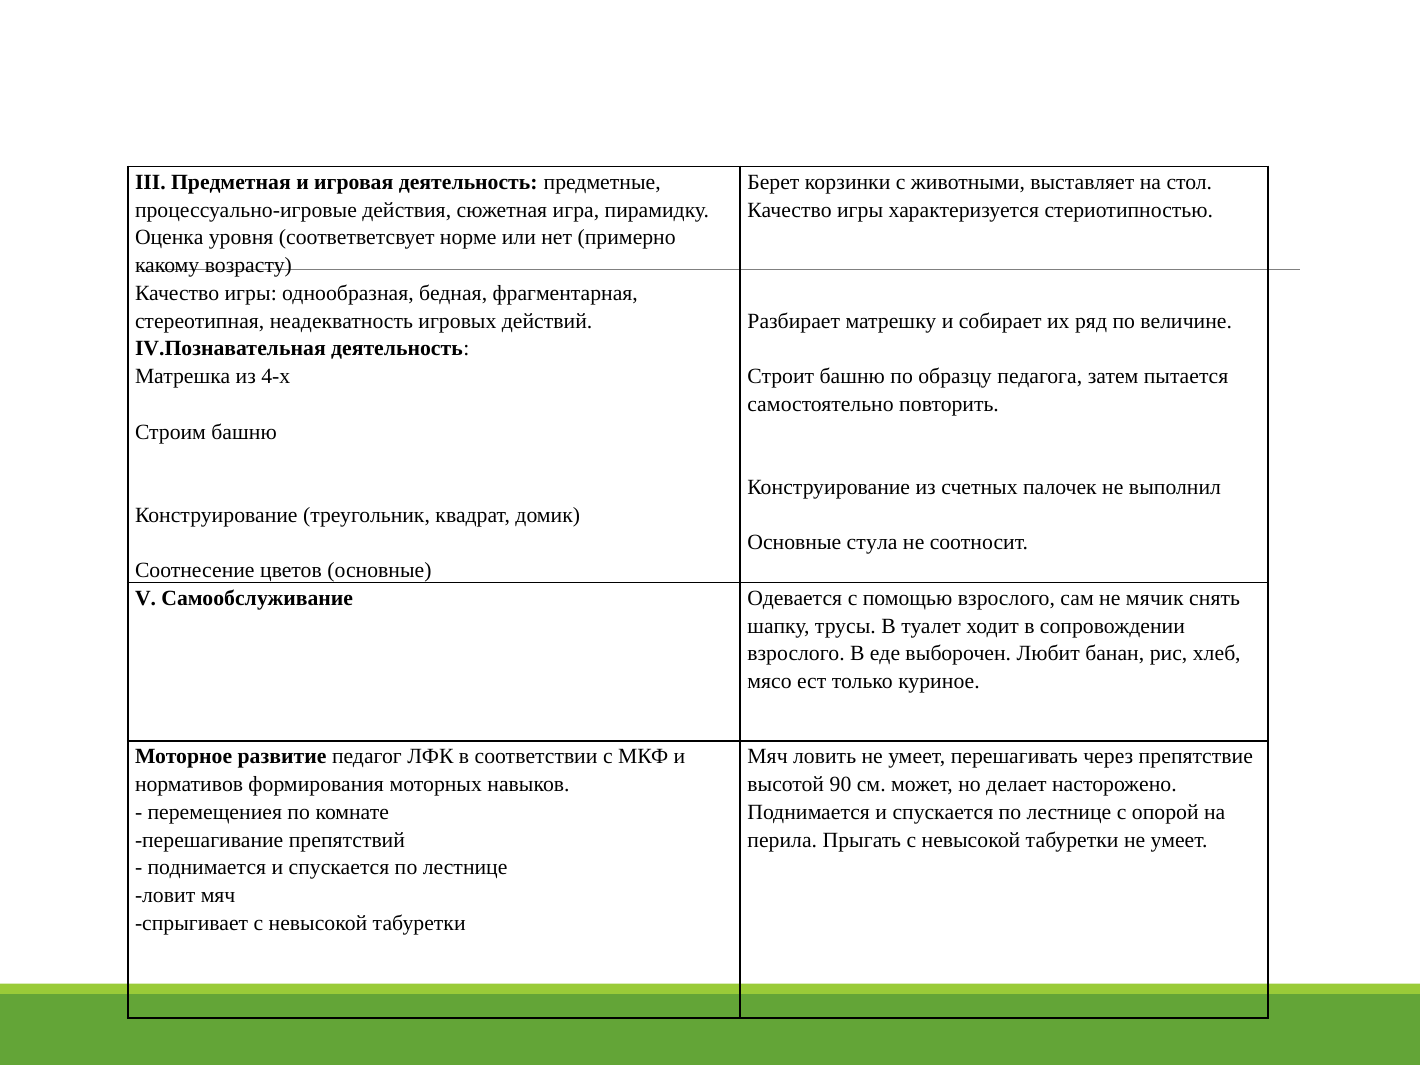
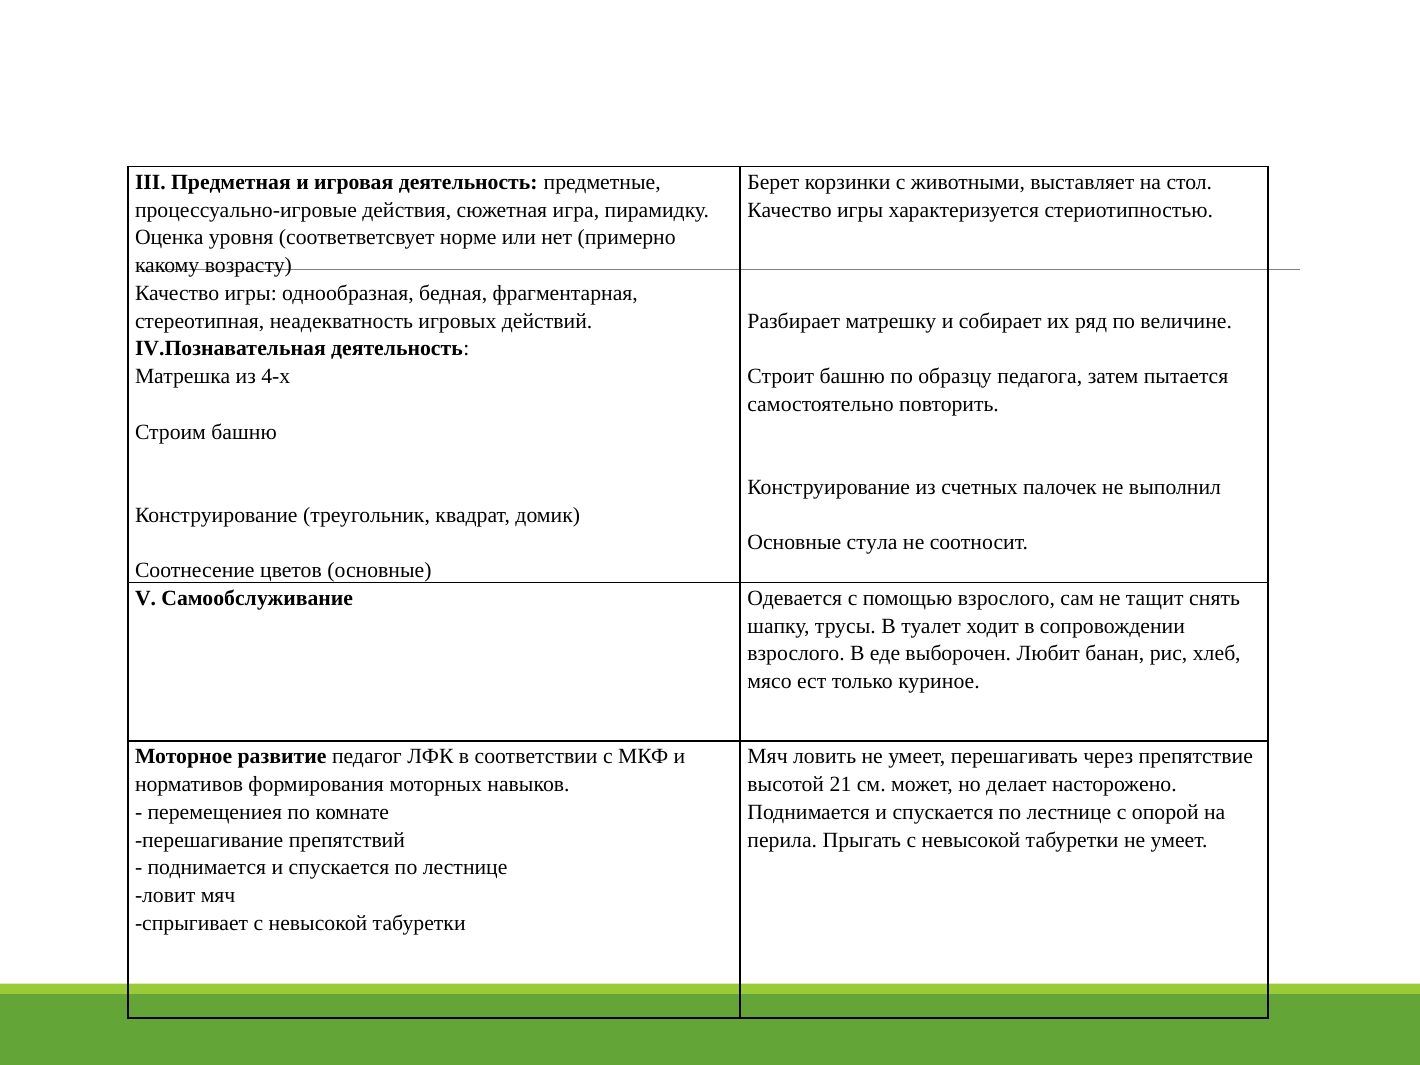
мячик: мячик -> тащит
90: 90 -> 21
